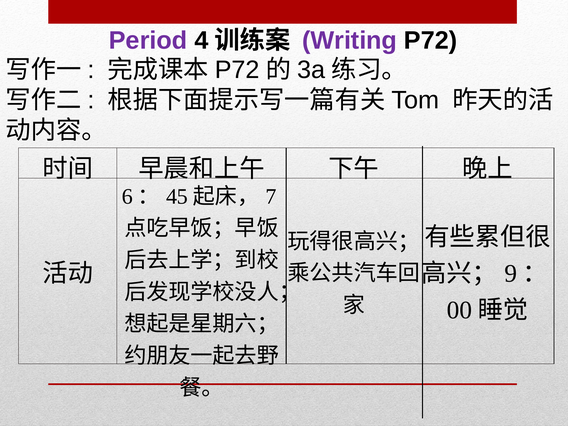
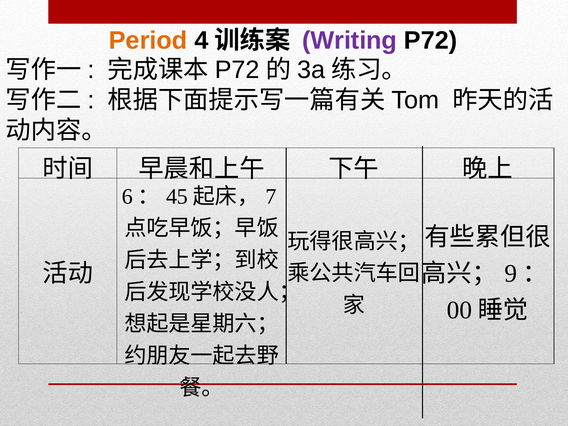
Period colour: purple -> orange
